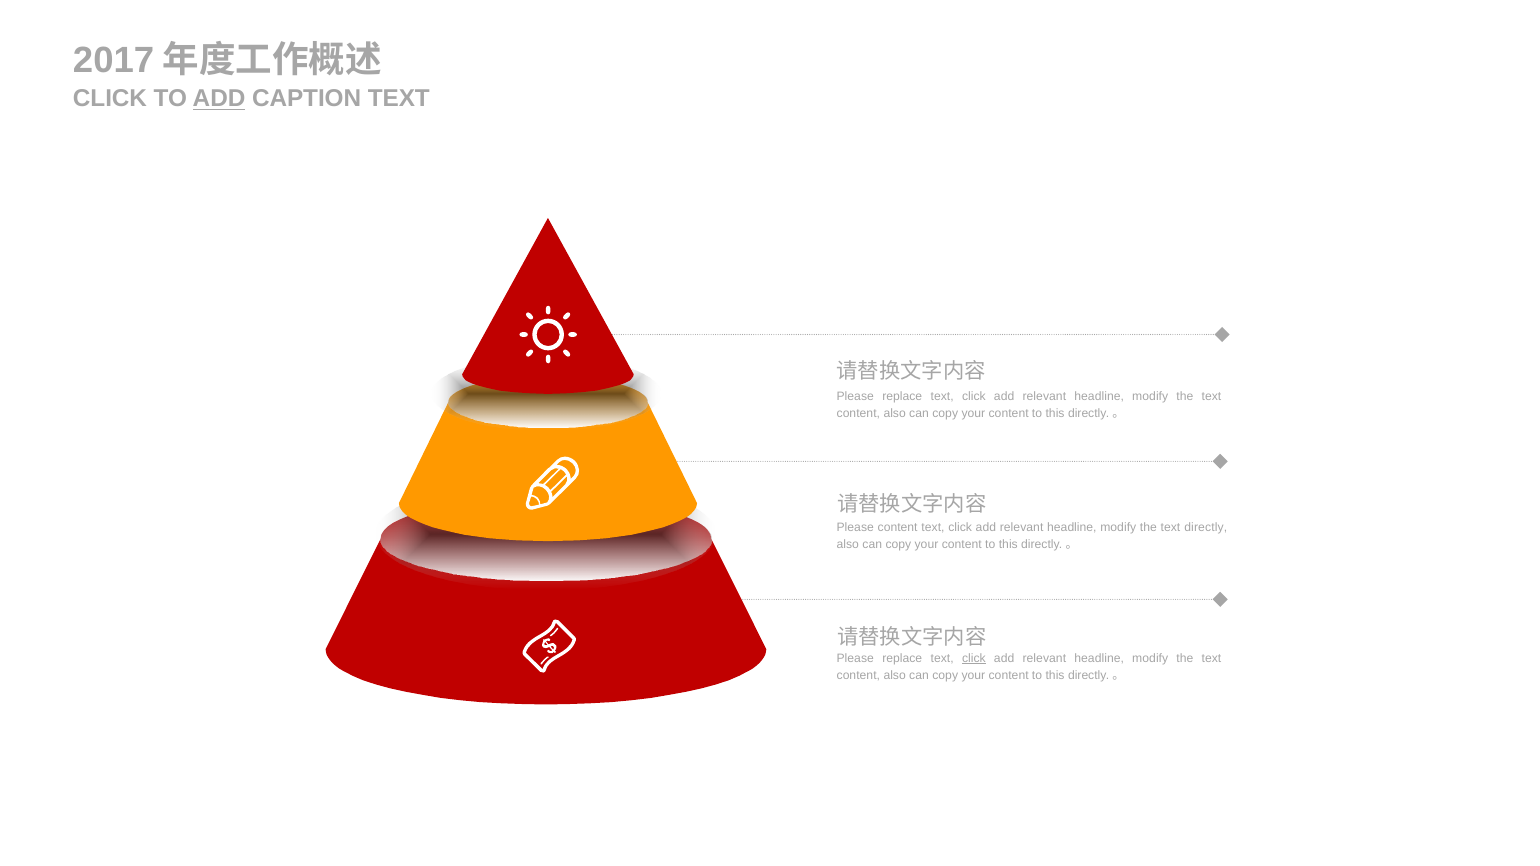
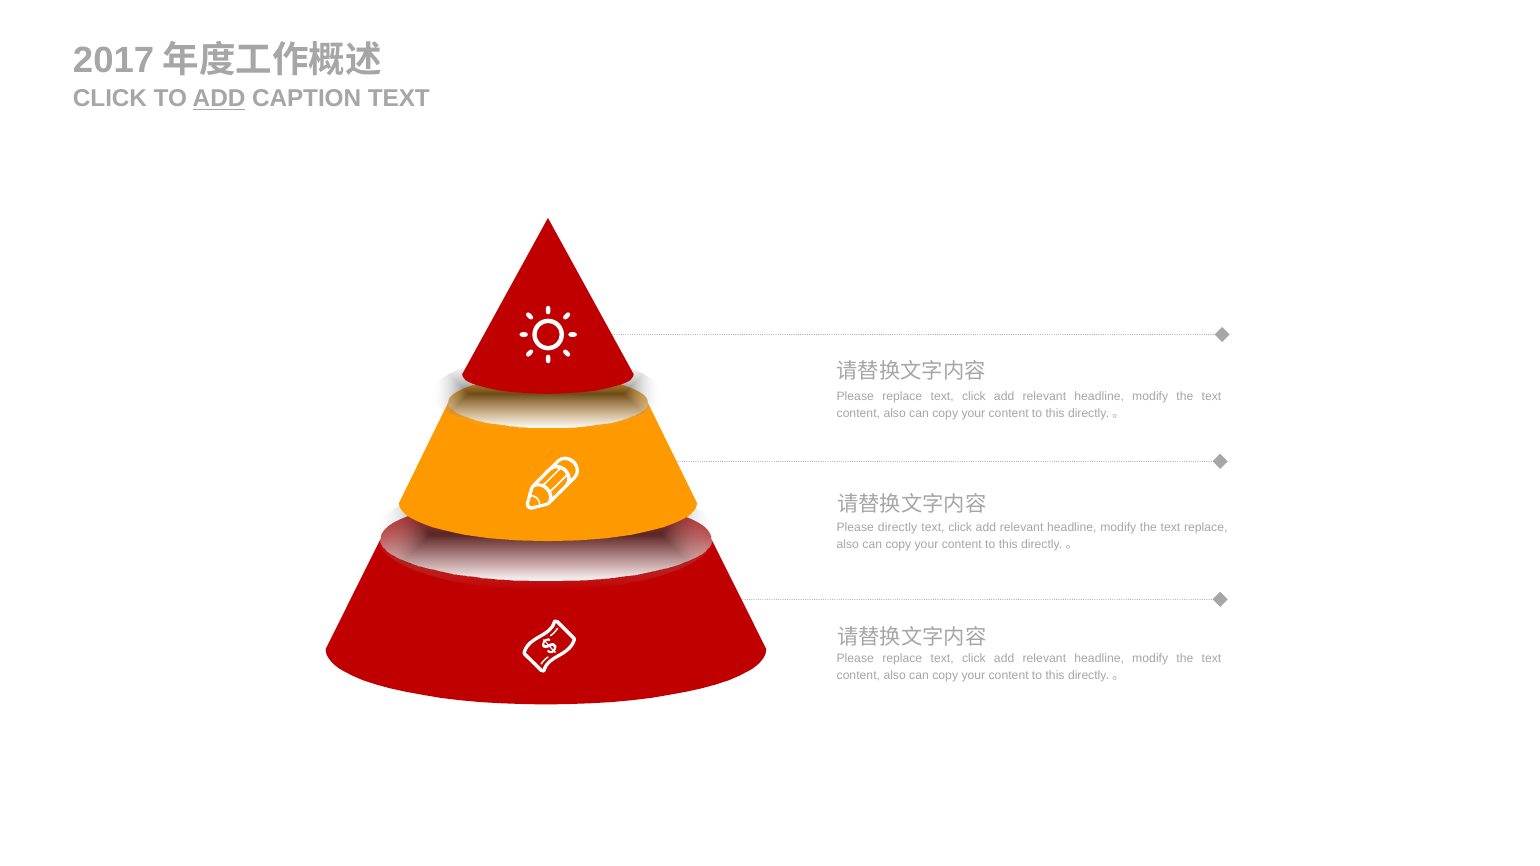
Please content: content -> directly
text directly: directly -> replace
click at (974, 658) underline: present -> none
